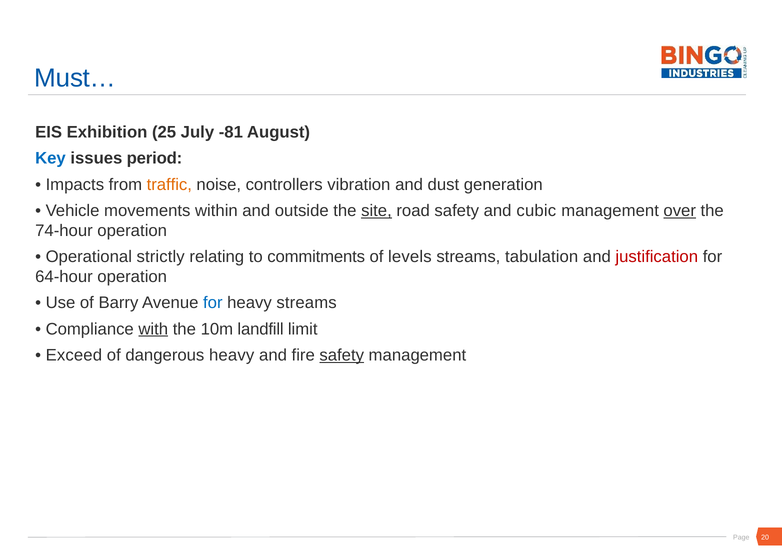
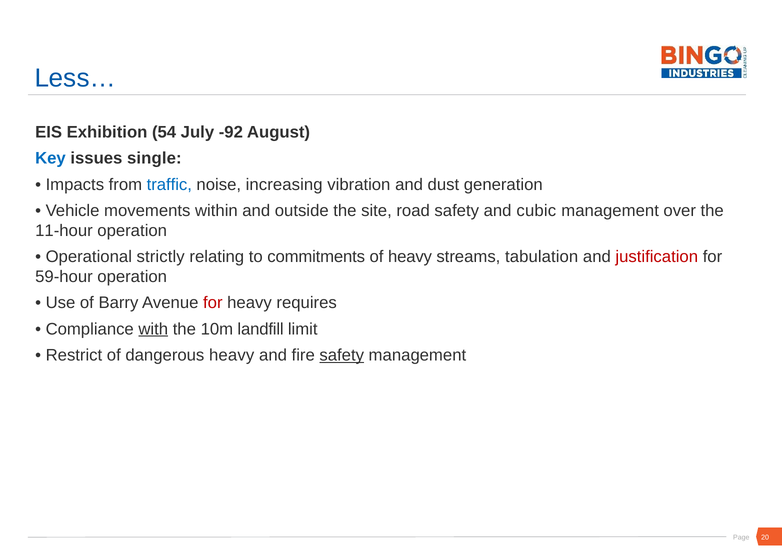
Must…: Must… -> Less…
25: 25 -> 54
-81: -81 -> -92
period: period -> single
traffic colour: orange -> blue
controllers: controllers -> increasing
site underline: present -> none
over underline: present -> none
74-hour: 74-hour -> 11-hour
of levels: levels -> heavy
64-hour: 64-hour -> 59-hour
for at (213, 303) colour: blue -> red
heavy streams: streams -> requires
Exceed: Exceed -> Restrict
